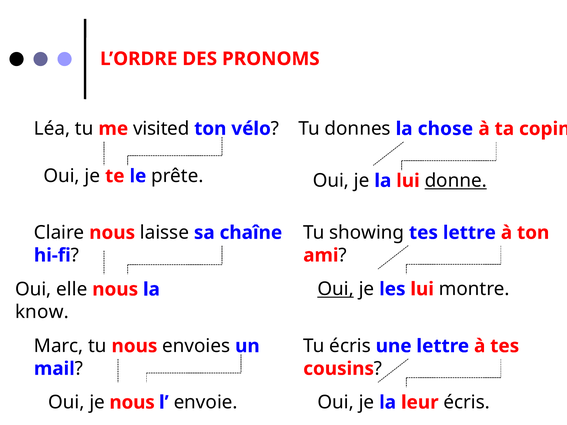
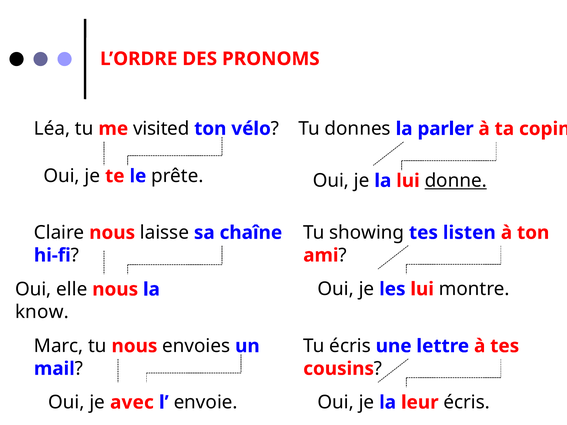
chose: chose -> parler
tes lettre: lettre -> listen
Oui at (336, 289) underline: present -> none
je nous: nous -> avec
